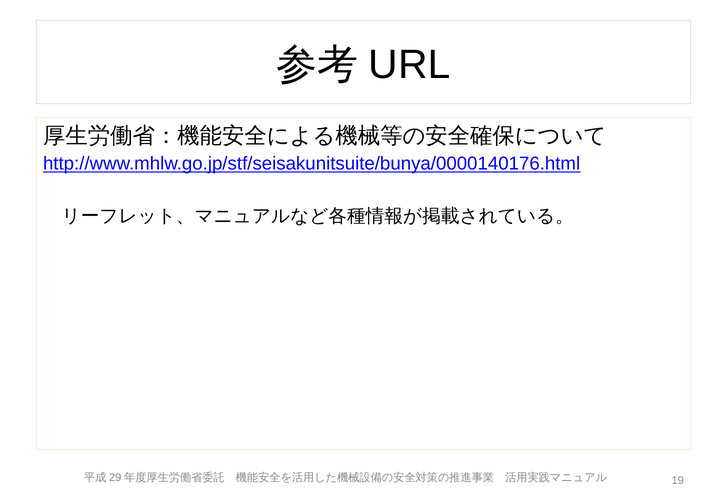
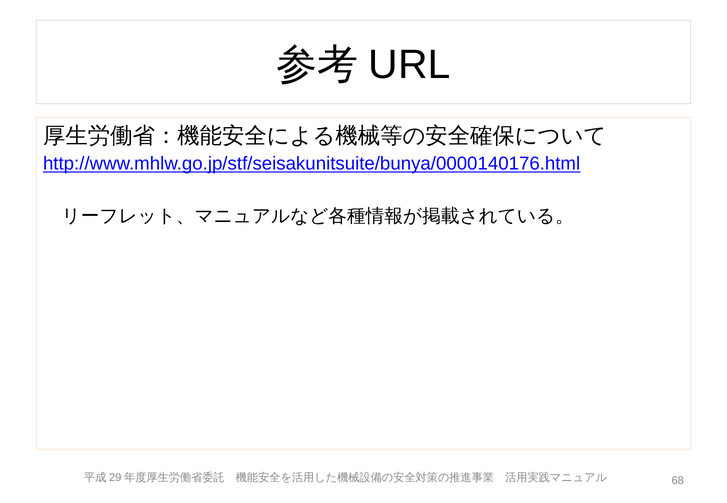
19: 19 -> 68
